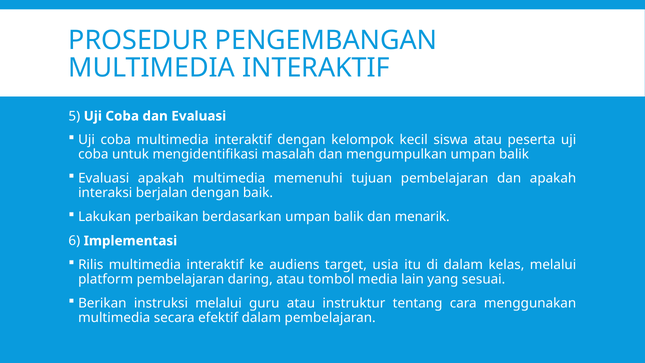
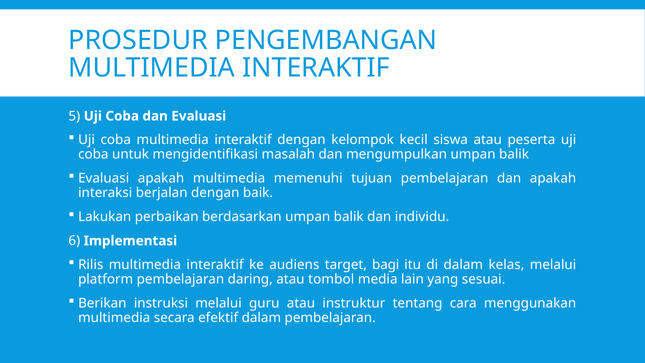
menarik: menarik -> individu
usia: usia -> bagi
